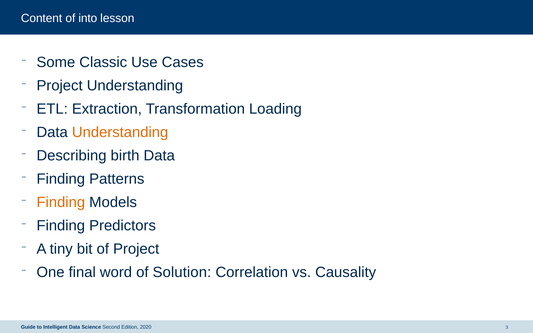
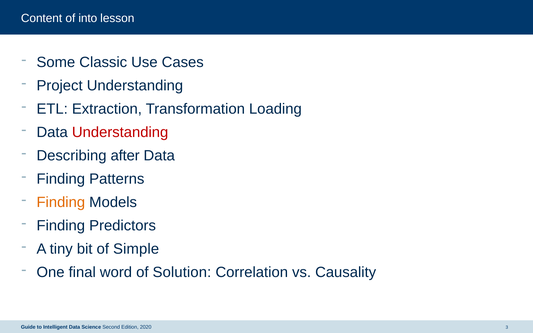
Understanding at (120, 132) colour: orange -> red
birth: birth -> after
of Project: Project -> Simple
